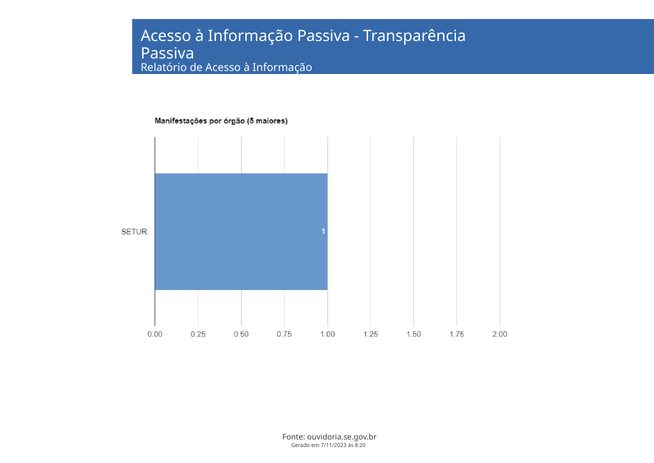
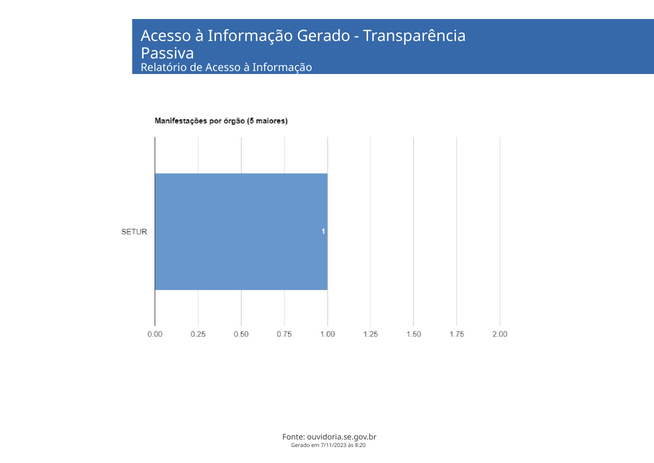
Informação Passiva: Passiva -> Gerado
